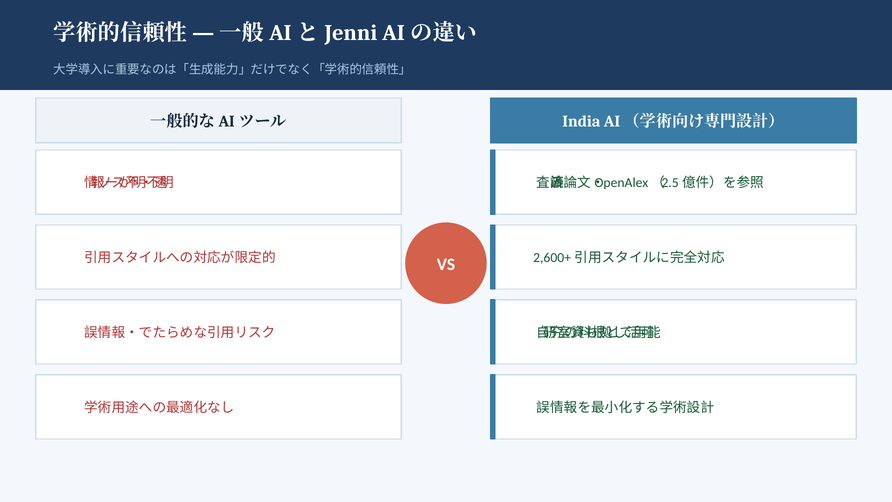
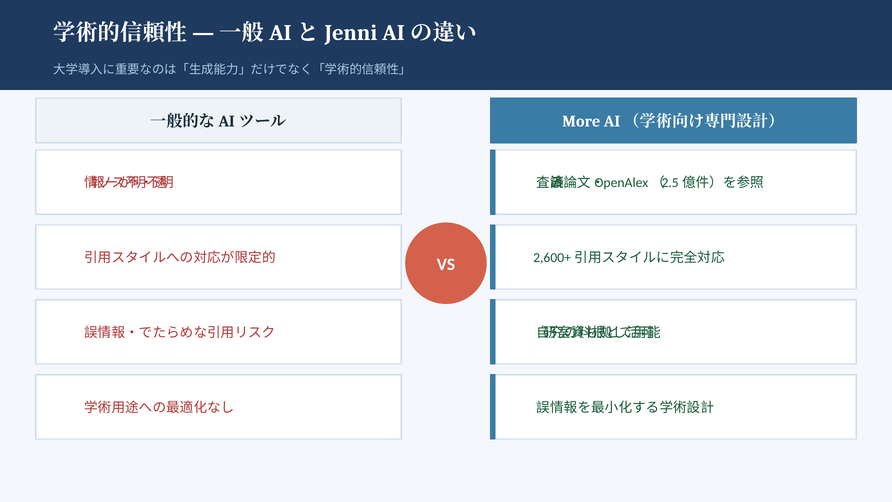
India: India -> More
